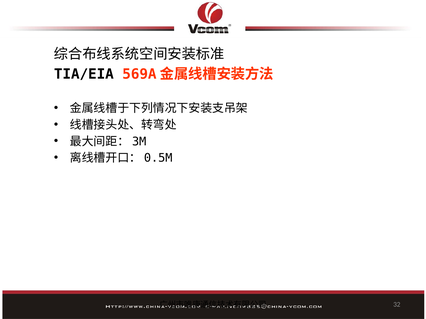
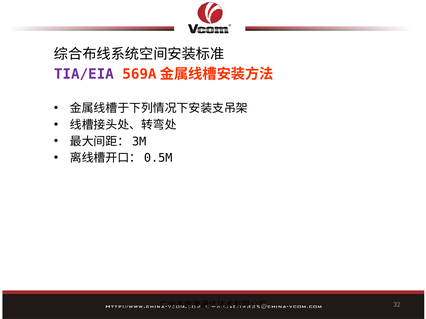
TIA/EIA colour: black -> purple
